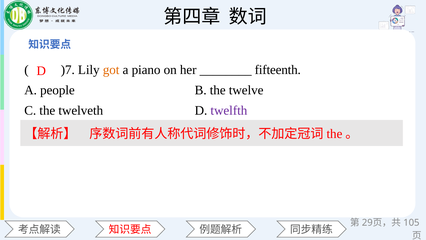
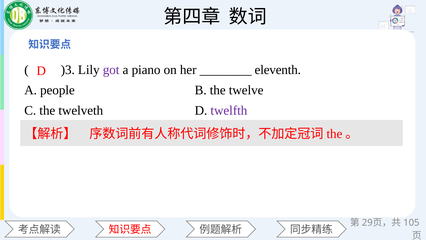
)7: )7 -> )3
got colour: orange -> purple
fifteenth: fifteenth -> eleventh
